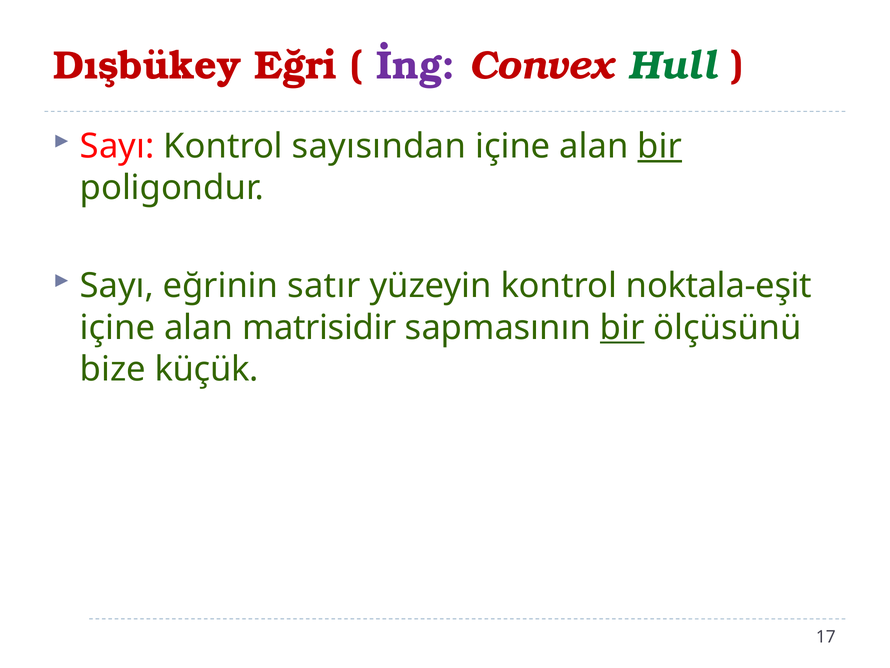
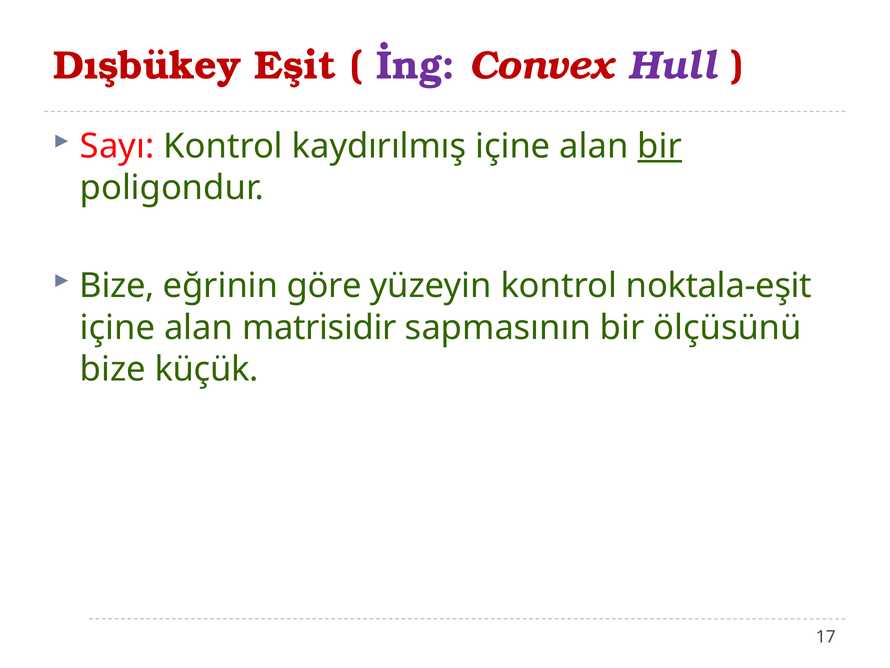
Eğri: Eğri -> Eşit
Hull colour: green -> purple
sayısından: sayısından -> kaydırılmış
Sayı at (117, 286): Sayı -> Bize
satır: satır -> göre
bir at (622, 327) underline: present -> none
